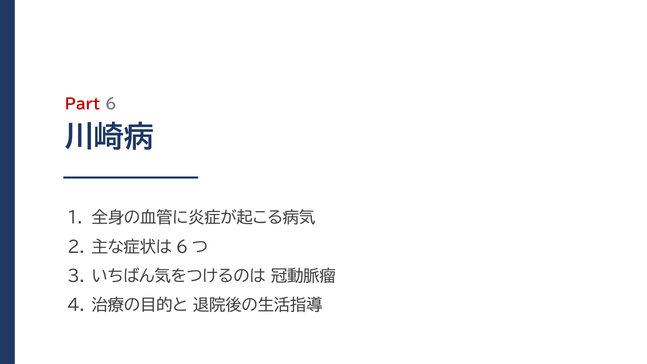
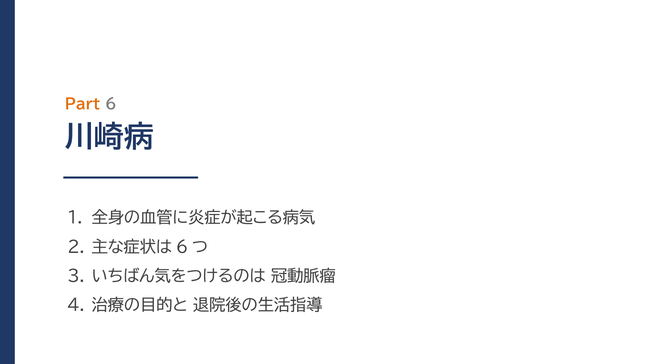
Part colour: red -> orange
